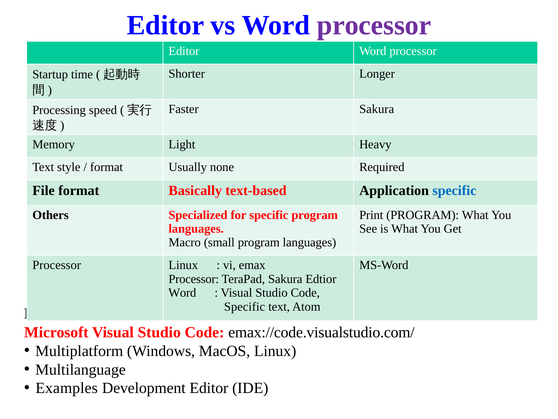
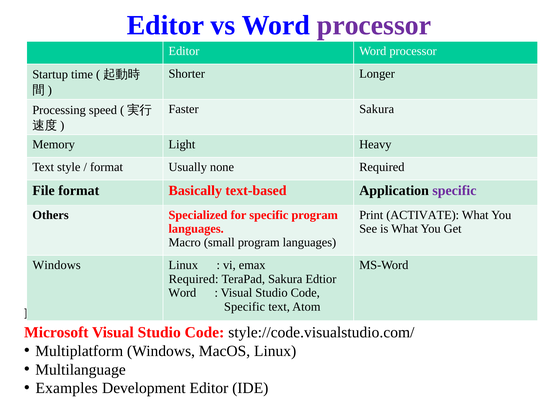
specific at (454, 190) colour: blue -> purple
Print PROGRAM: PROGRAM -> ACTIVATE
Processor at (57, 265): Processor -> Windows
Processor at (194, 279): Processor -> Required
emax://code.visualstudio.com/: emax://code.visualstudio.com/ -> style://code.visualstudio.com/
